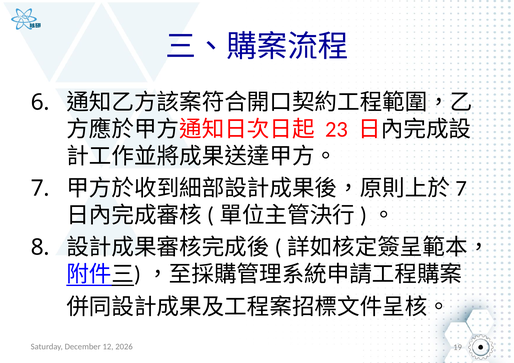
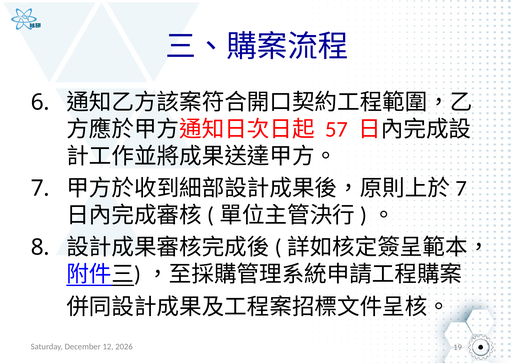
23: 23 -> 57
